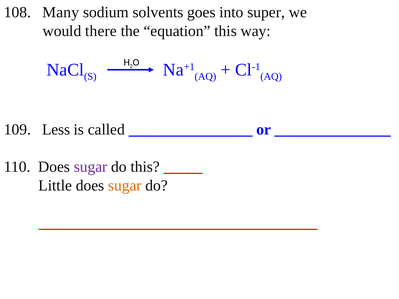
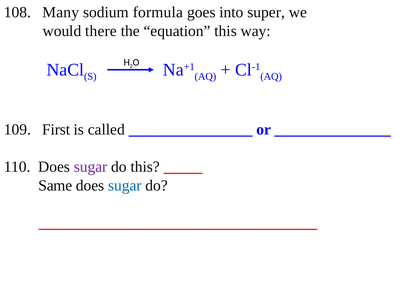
solvents: solvents -> formula
Less: Less -> First
Little: Little -> Same
sugar at (125, 186) colour: orange -> blue
